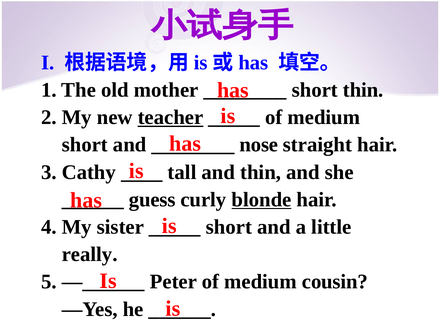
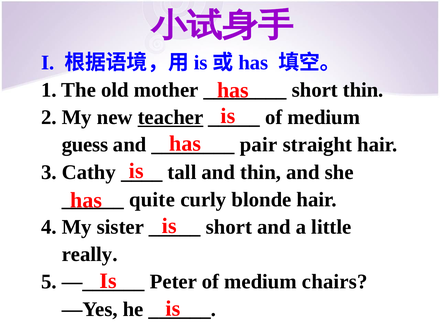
short at (85, 145): short -> guess
nose: nose -> pair
guess: guess -> quite
blonde underline: present -> none
cousin: cousin -> chairs
